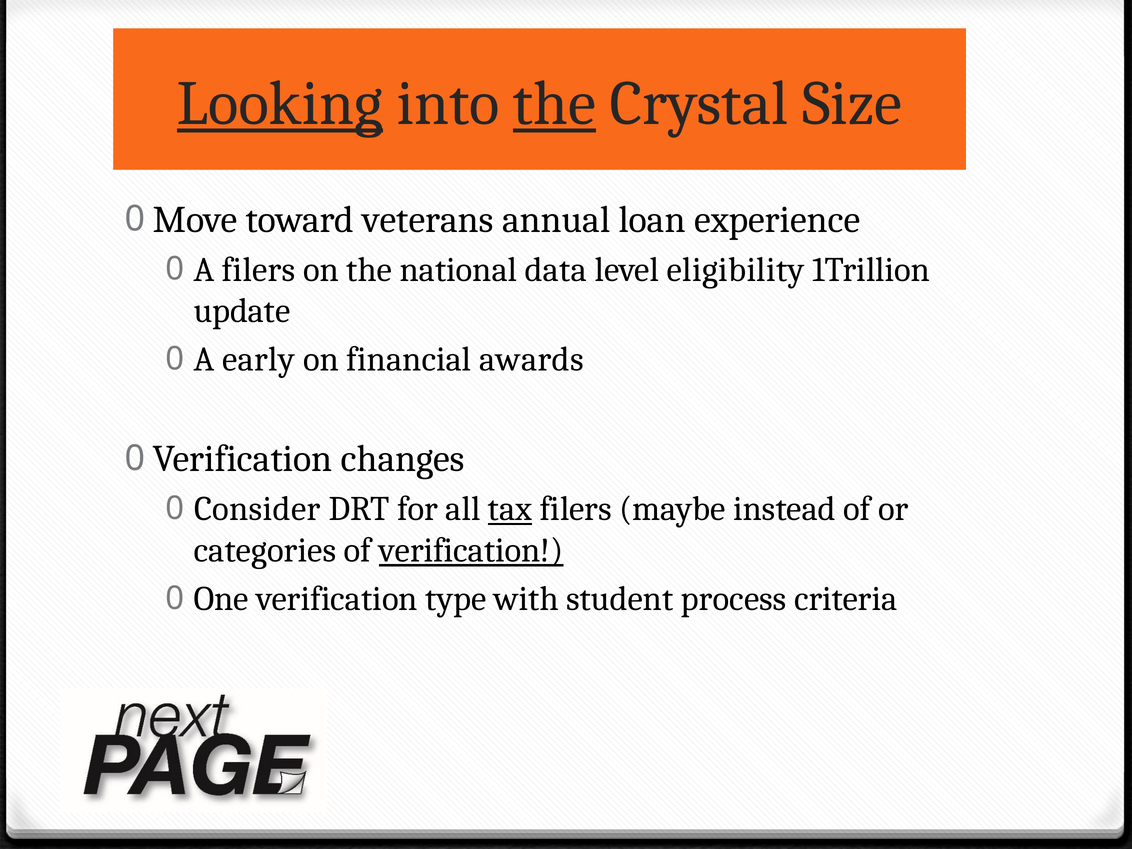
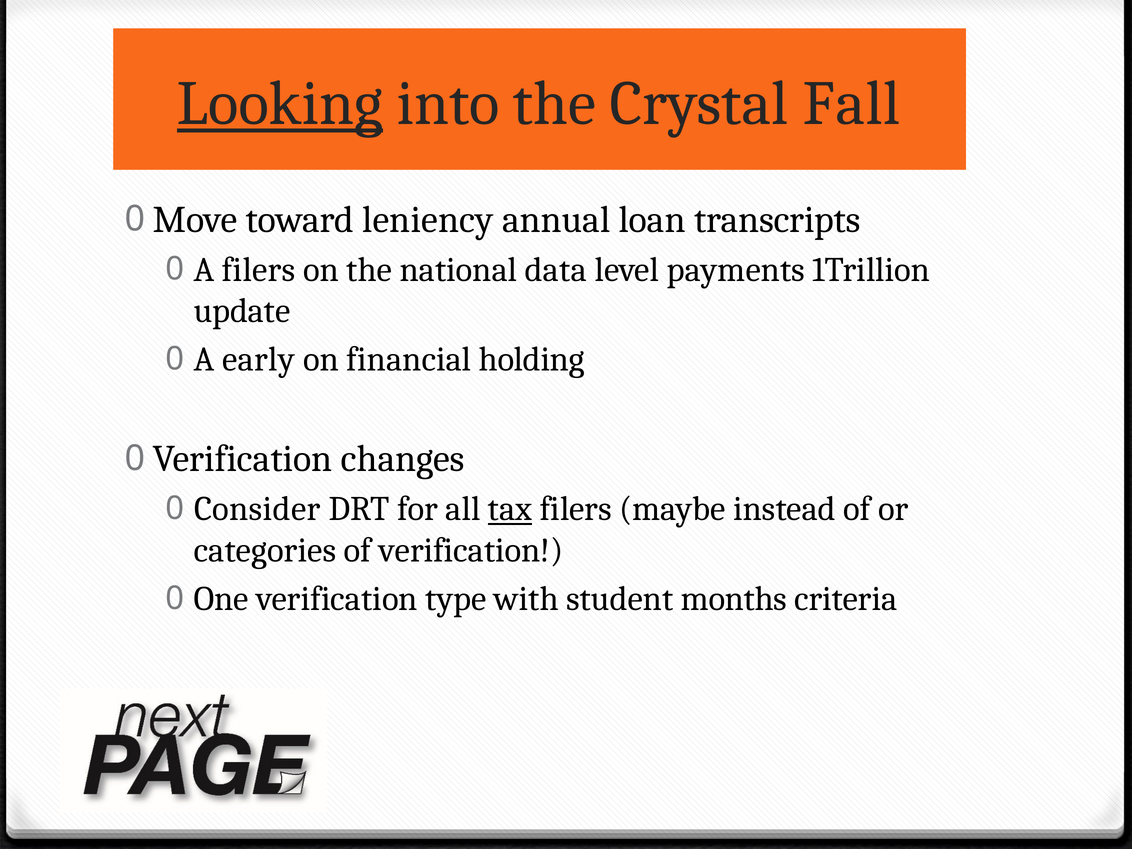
the at (554, 103) underline: present -> none
Size: Size -> Fall
veterans: veterans -> leniency
experience: experience -> transcripts
eligibility: eligibility -> payments
awards: awards -> holding
verification at (471, 550) underline: present -> none
process: process -> months
